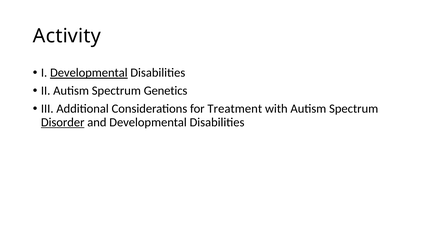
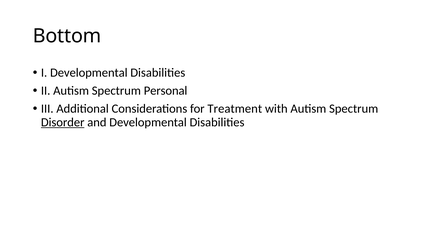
Activity: Activity -> Bottom
Developmental at (89, 73) underline: present -> none
Genetics: Genetics -> Personal
